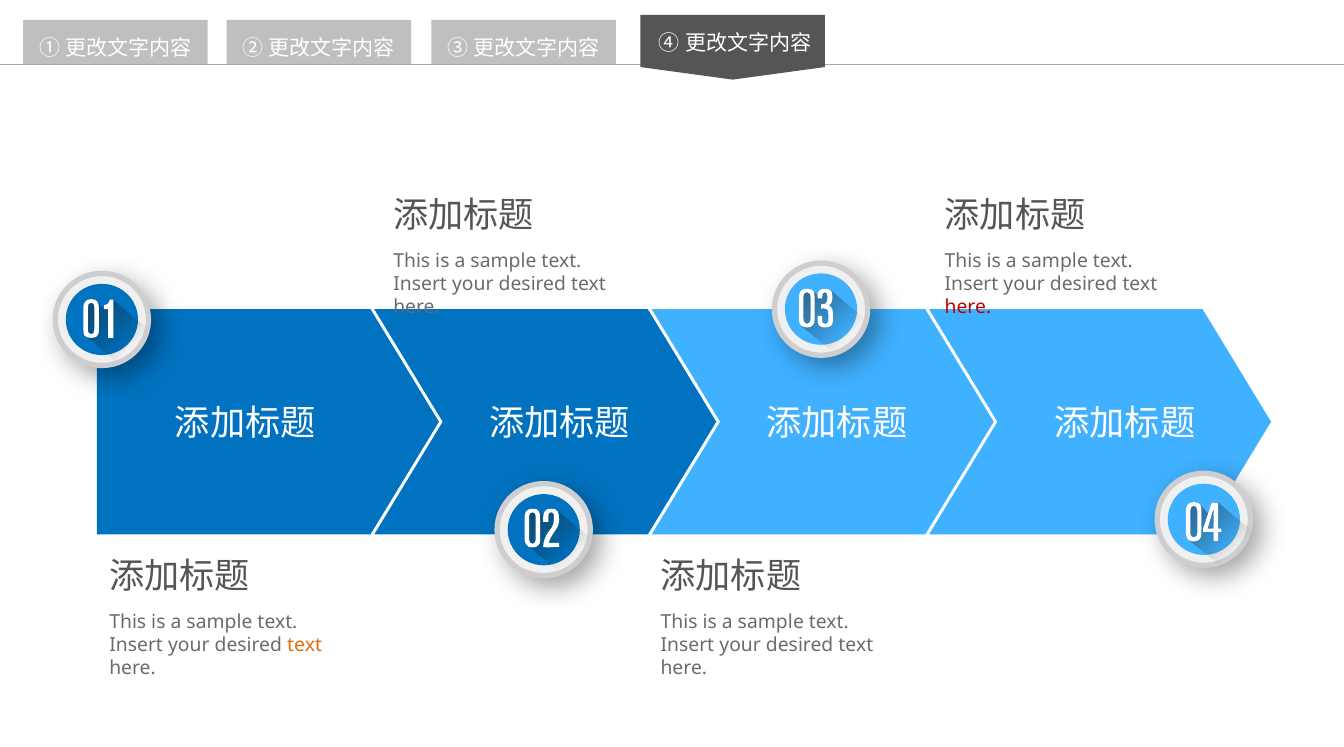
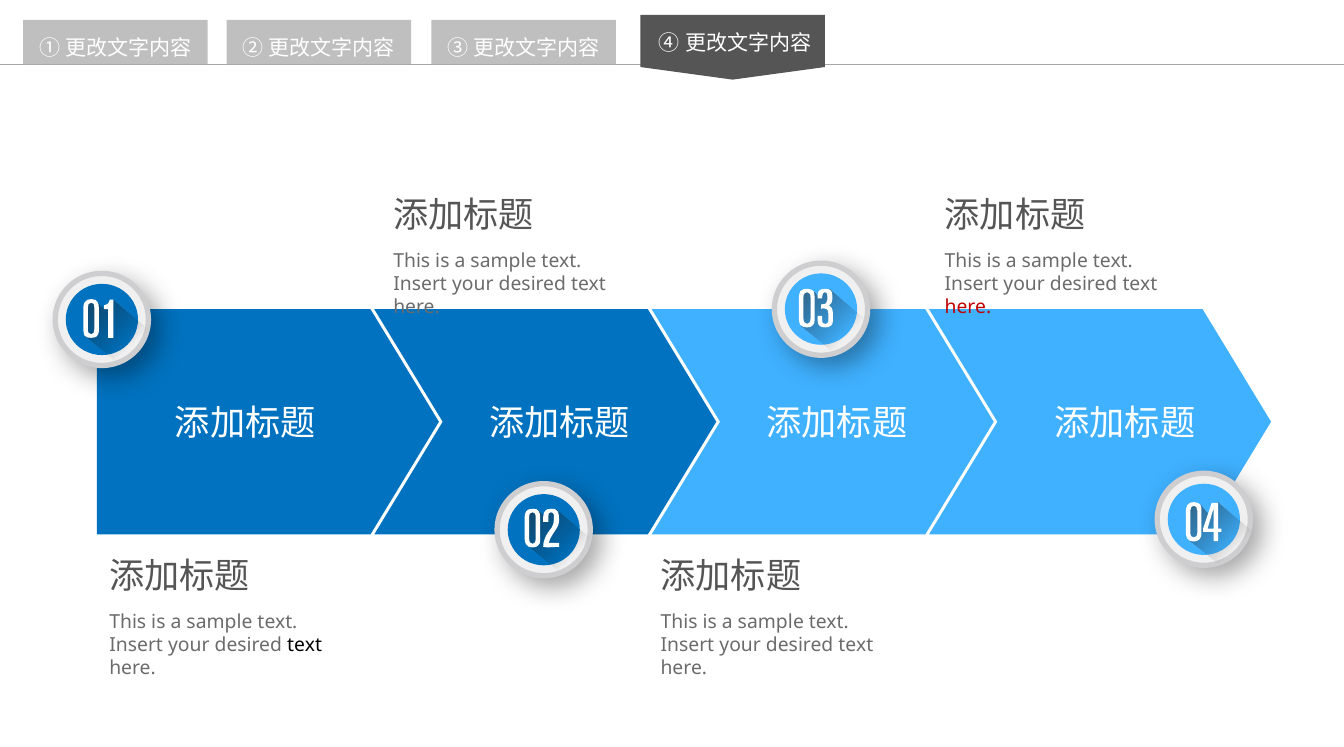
text at (305, 645) colour: orange -> black
